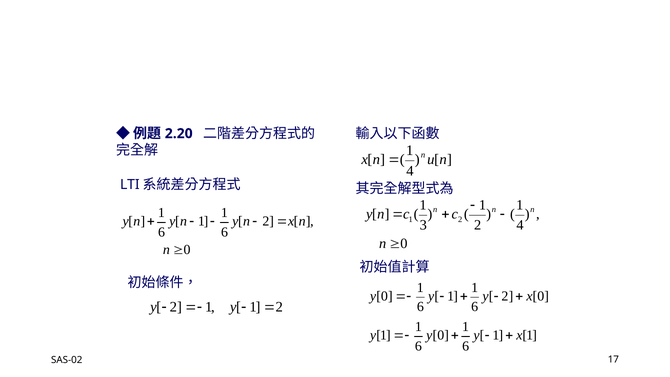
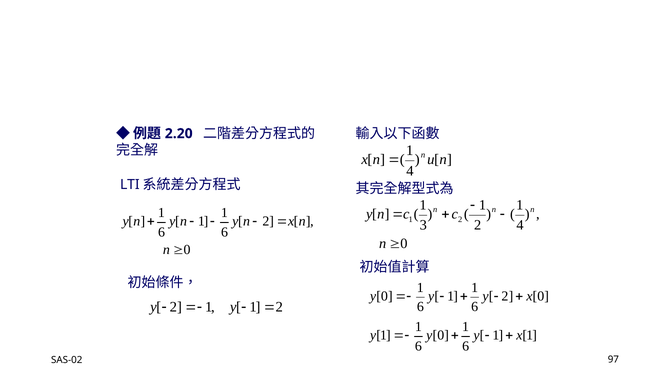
17: 17 -> 97
